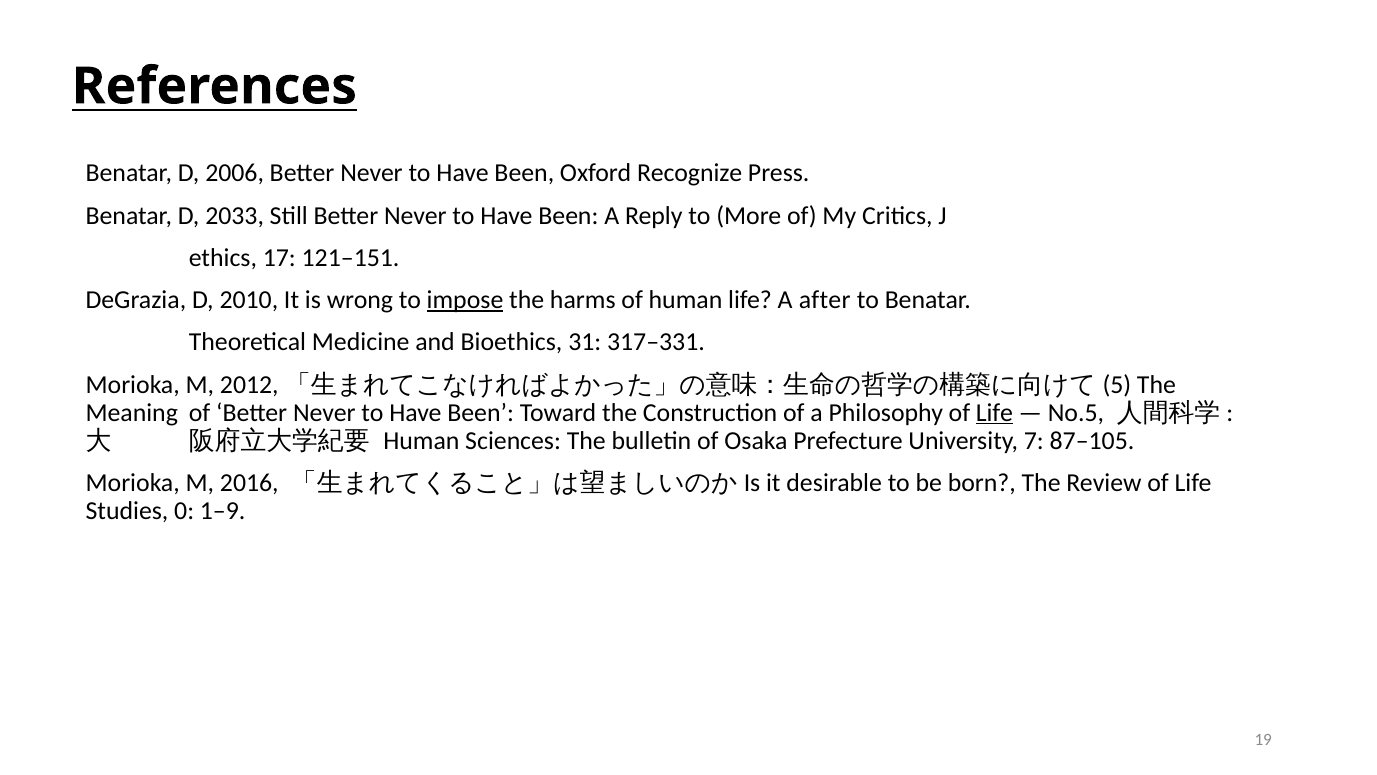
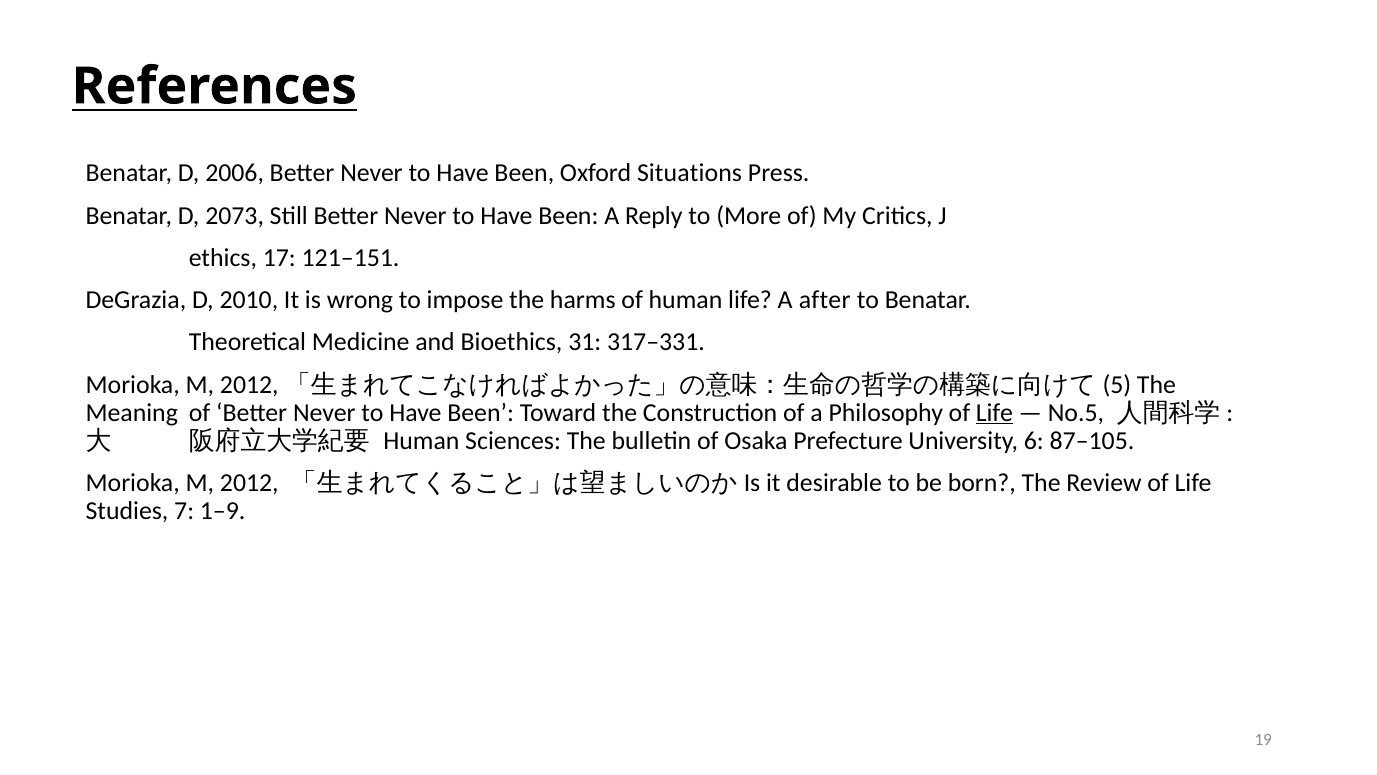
Recognize: Recognize -> Situations
2033: 2033 -> 2073
impose underline: present -> none
7: 7 -> 6
2016 at (249, 482): 2016 -> 2012
0: 0 -> 7
